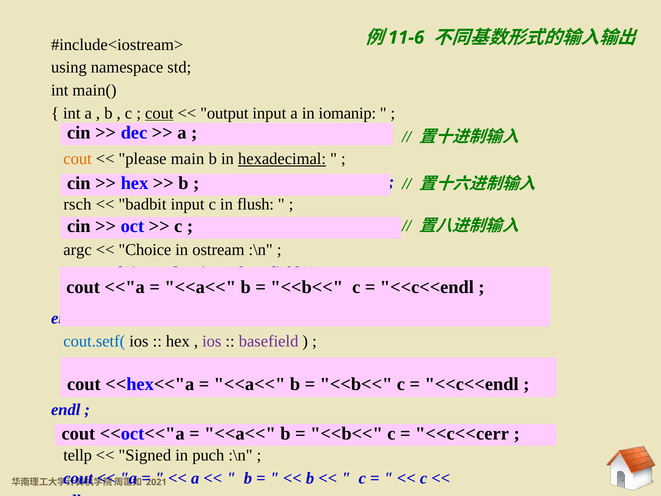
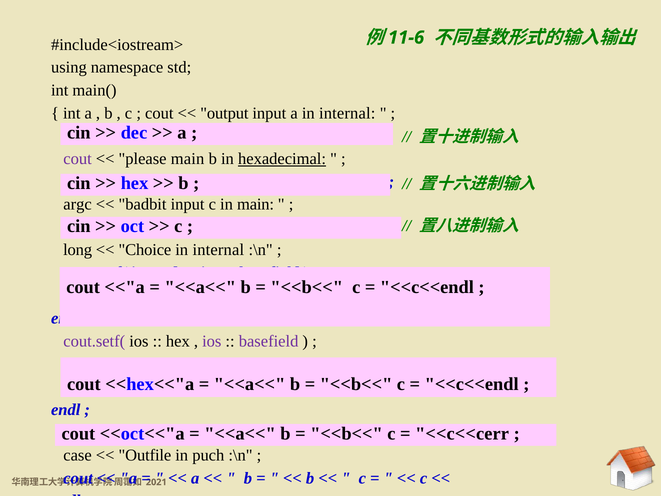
cout at (159, 113) underline: present -> none
a in iomanip: iomanip -> internal
cout at (78, 159) colour: orange -> purple
rsch: rsch -> argc
in flush: flush -> main
argc: argc -> long
ostream at (218, 250): ostream -> internal
cout.setf( at (94, 341) colour: blue -> purple
tellp: tellp -> case
Signed: Signed -> Outfile
